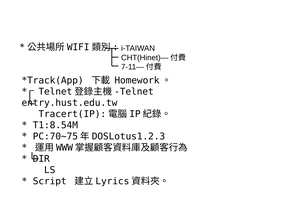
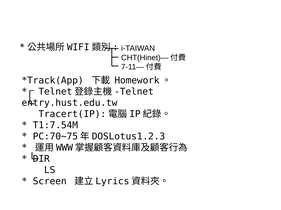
T1:8.54M: T1:8.54M -> T1:7.54M
Script: Script -> Screen
